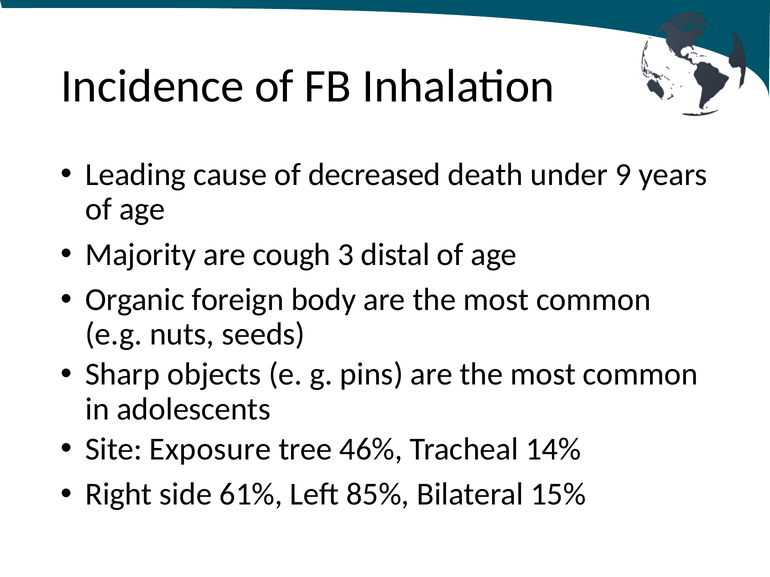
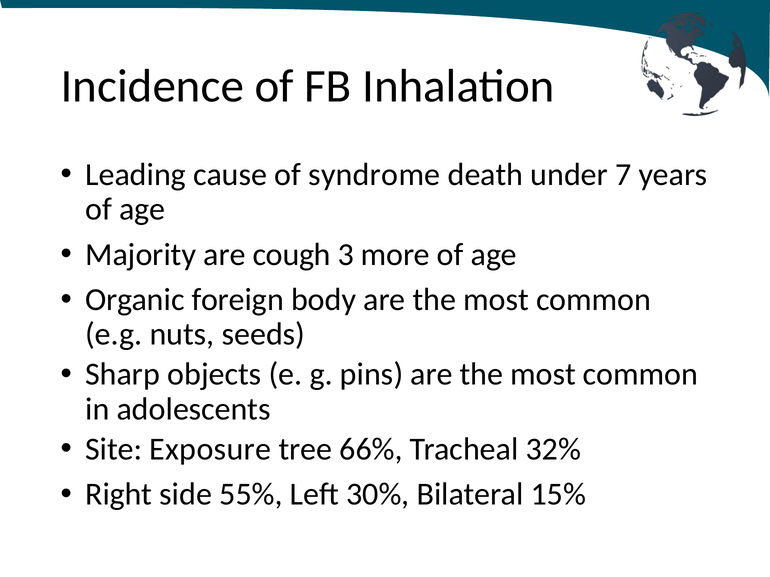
decreased: decreased -> syndrome
9: 9 -> 7
distal: distal -> more
46%: 46% -> 66%
14%: 14% -> 32%
61%: 61% -> 55%
85%: 85% -> 30%
